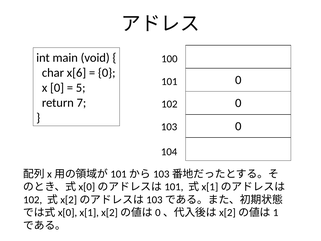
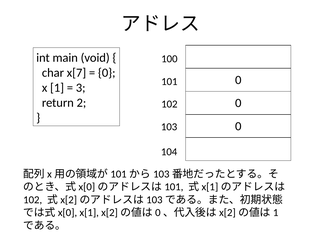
x[6: x[6 -> x[7
x 0: 0 -> 1
5: 5 -> 3
7: 7 -> 2
